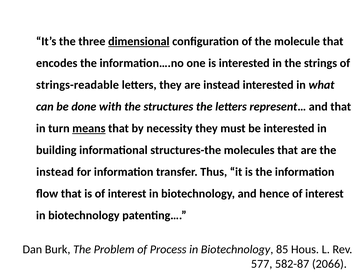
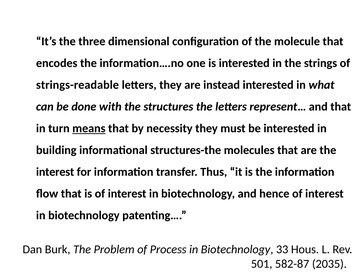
dimensional underline: present -> none
instead at (55, 172): instead -> interest
85: 85 -> 33
577: 577 -> 501
2066: 2066 -> 2035
